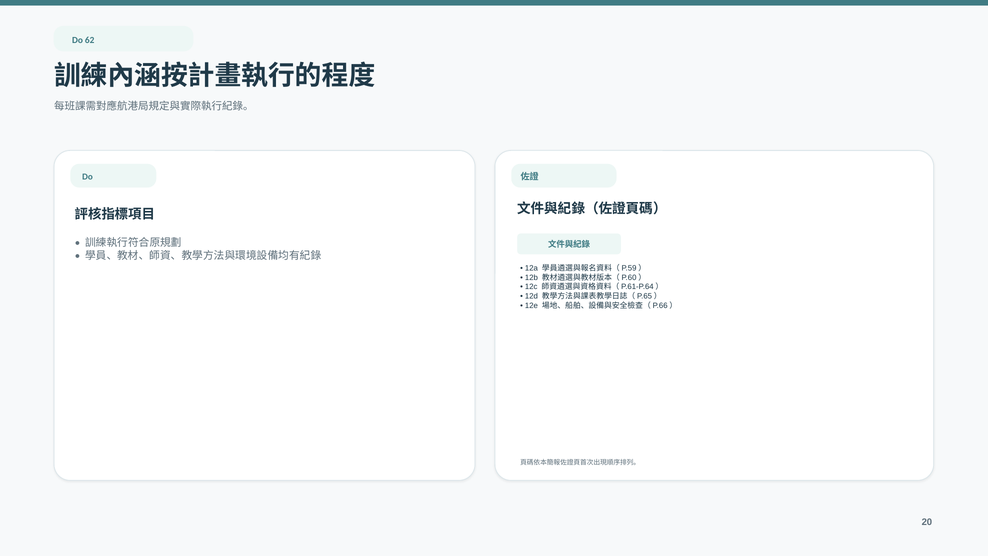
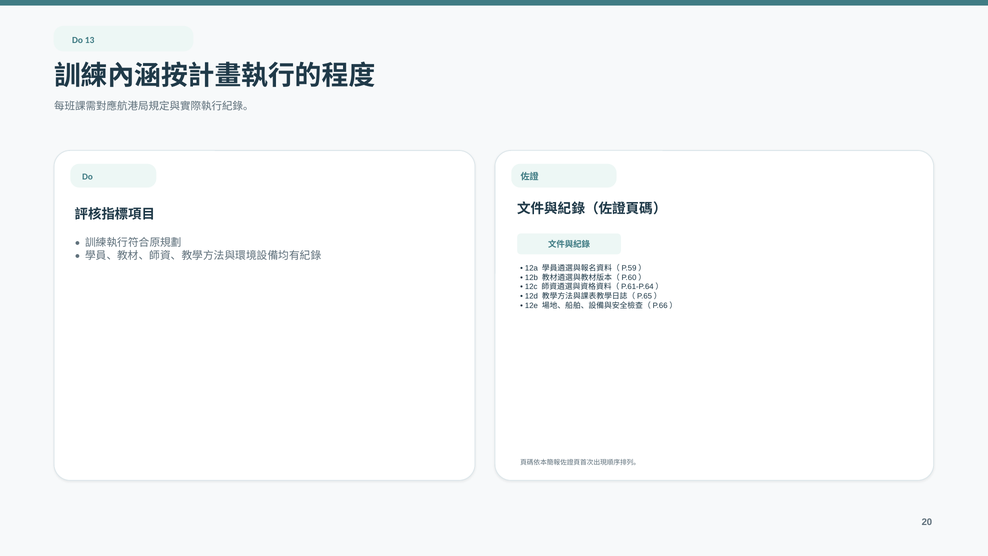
62: 62 -> 13
